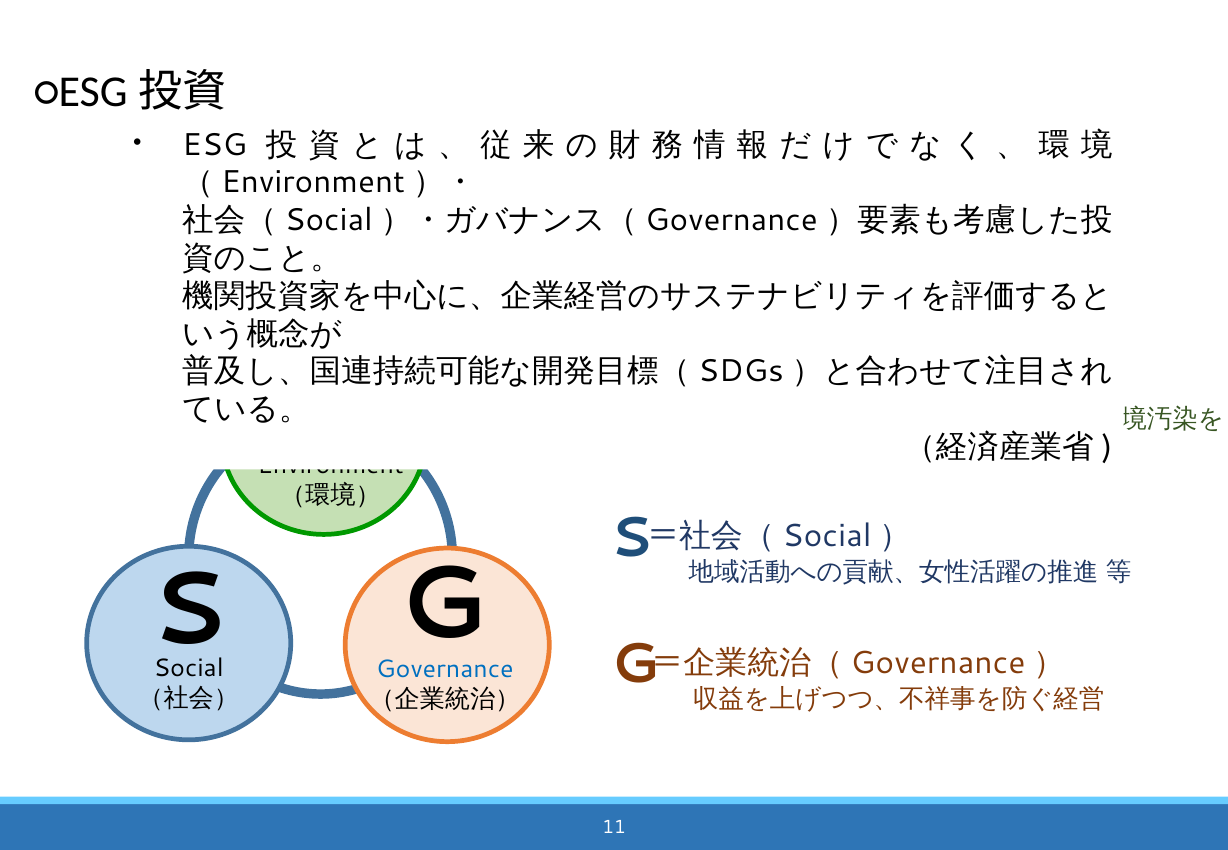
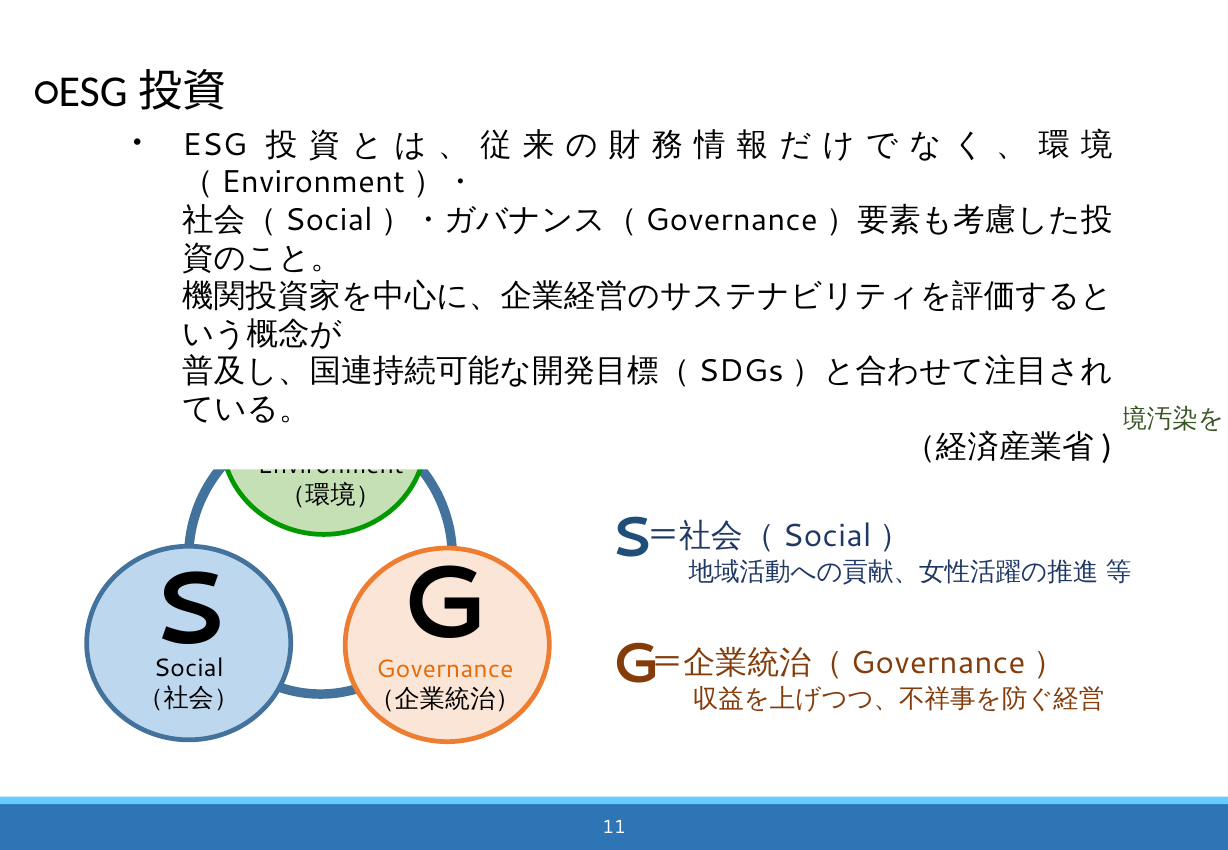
Governance colour: blue -> orange
